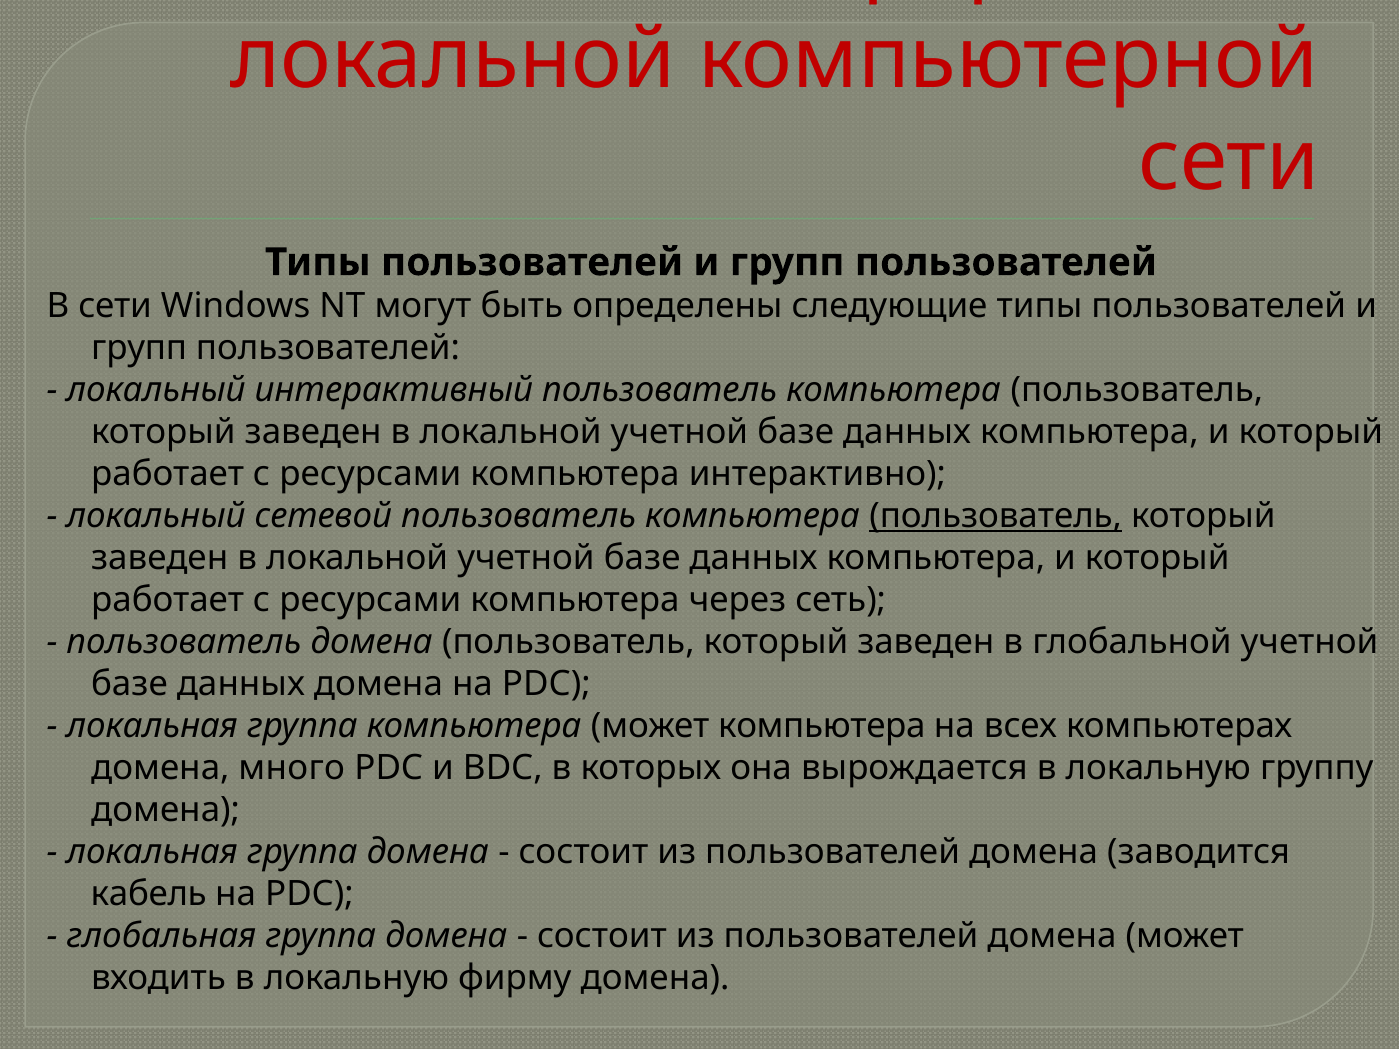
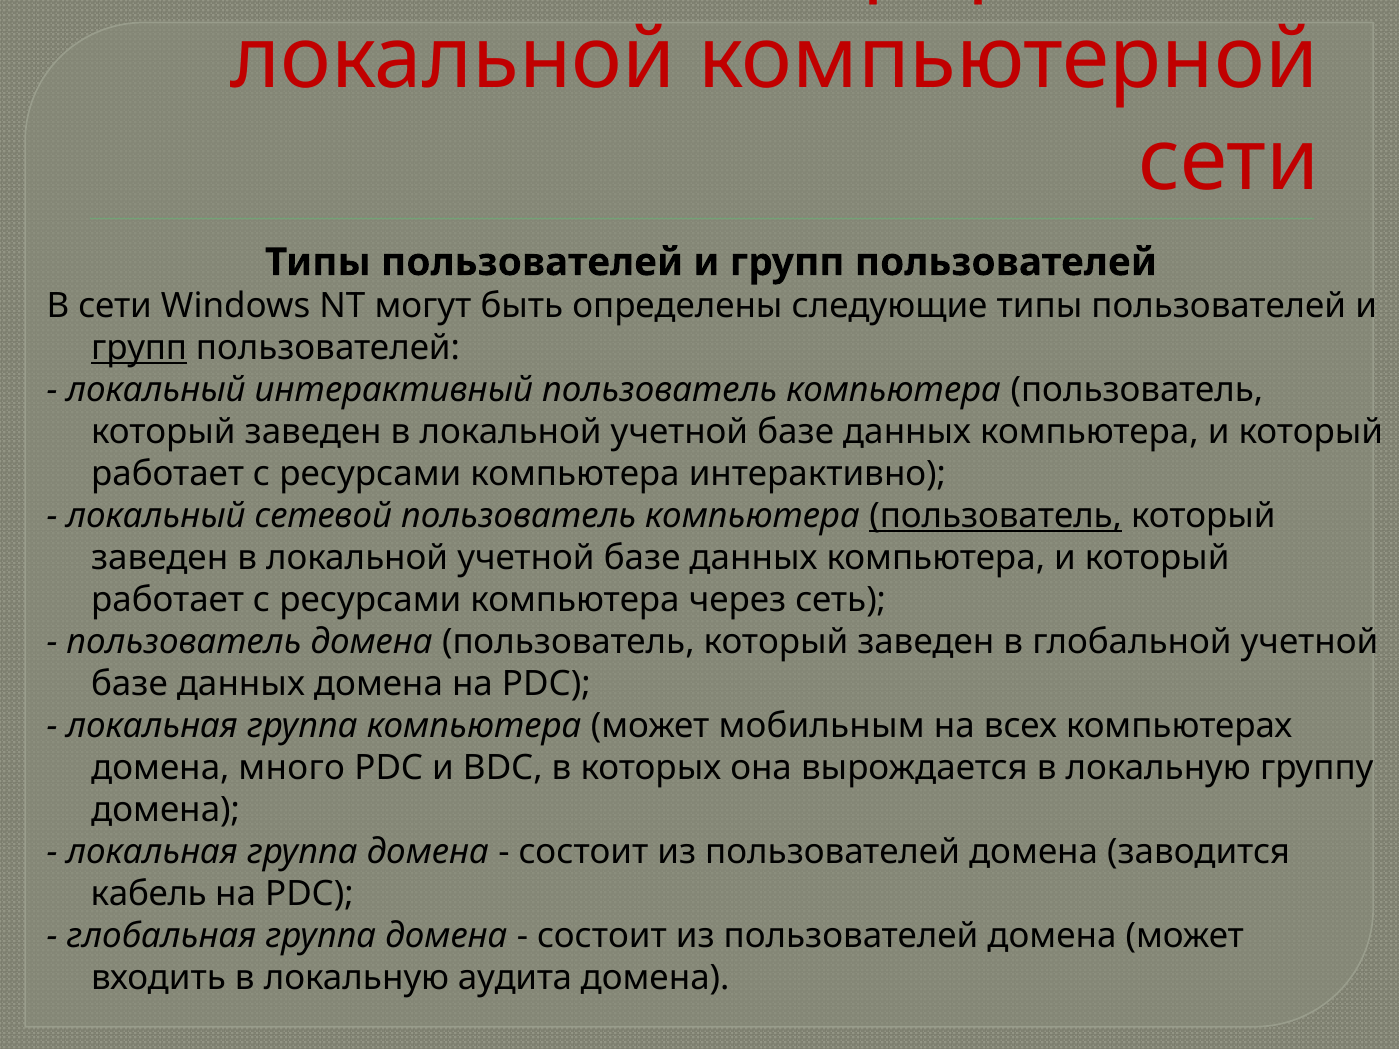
групп at (139, 348) underline: none -> present
может компьютера: компьютера -> мобильным
фирму: фирму -> аудита
